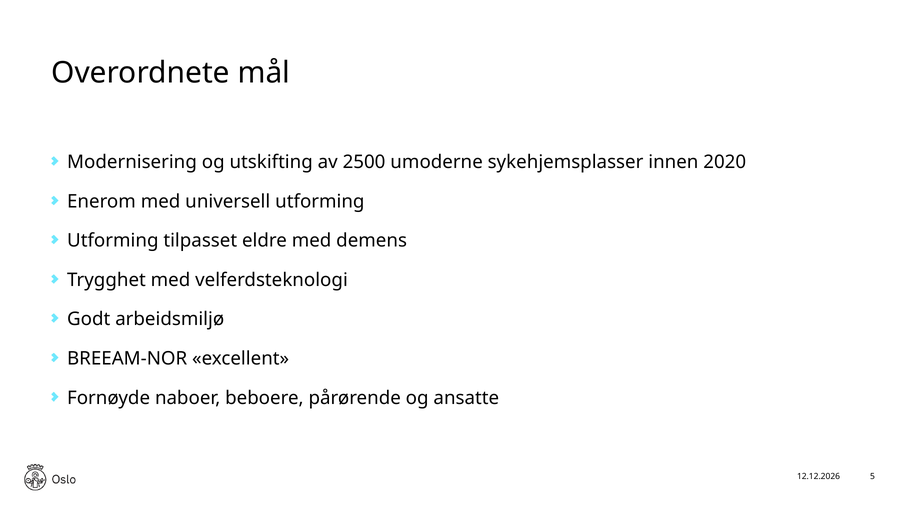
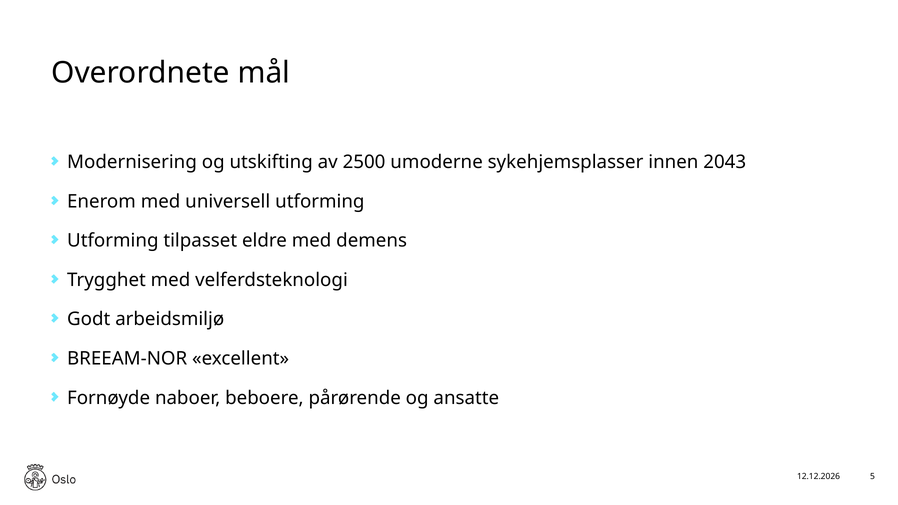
2020: 2020 -> 2043
